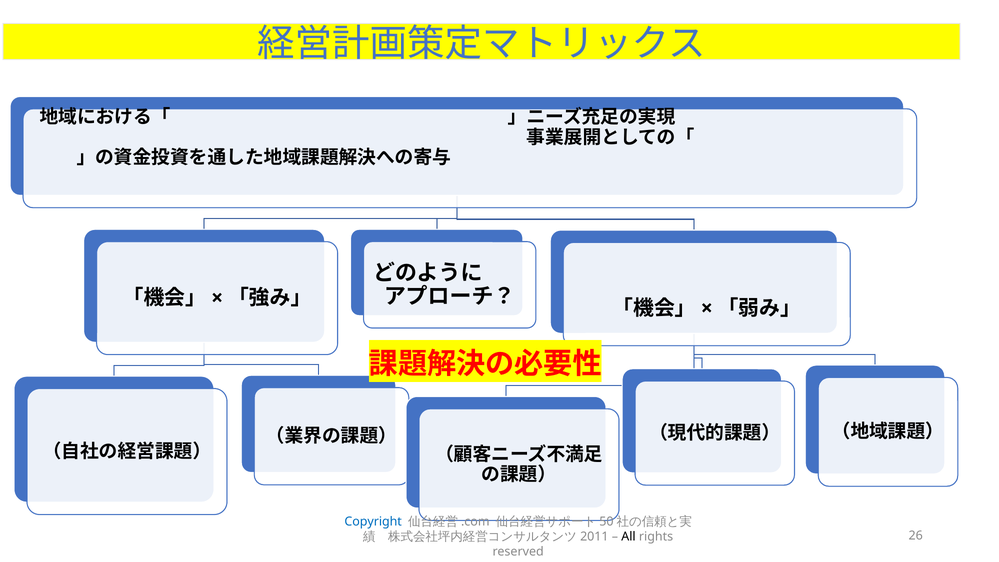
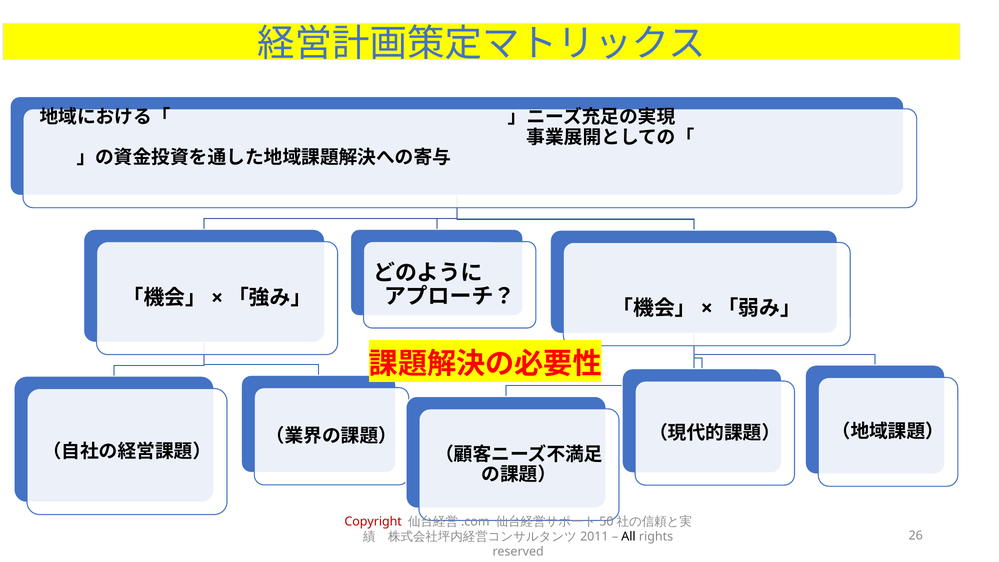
Copyright colour: blue -> red
